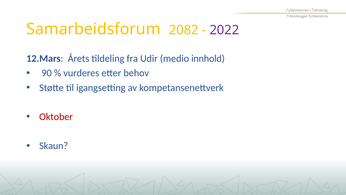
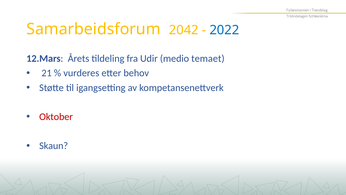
2082: 2082 -> 2042
2022 colour: purple -> blue
innhold: innhold -> temaet
90: 90 -> 21
